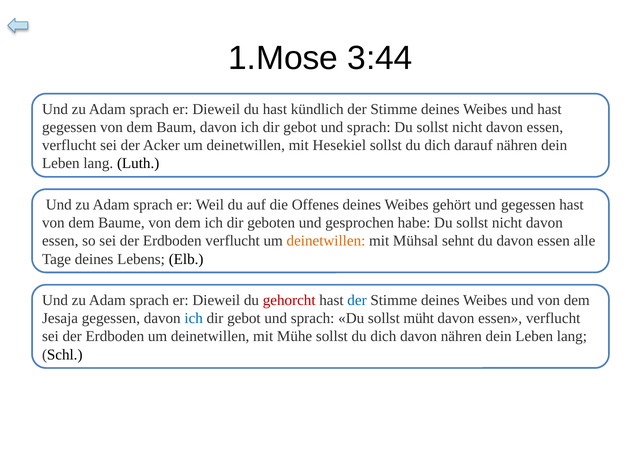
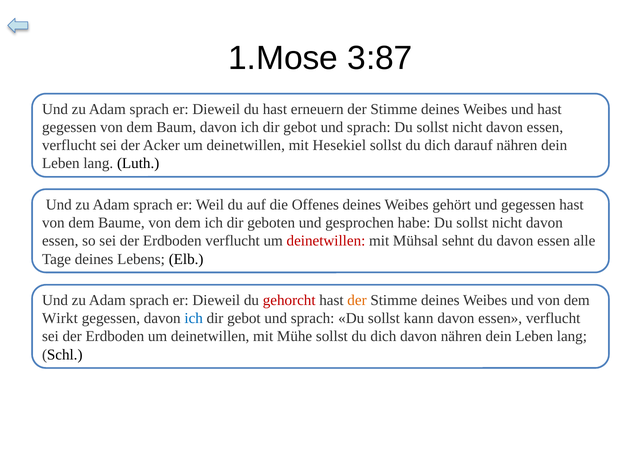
3:44: 3:44 -> 3:87
kündlich: kündlich -> erneuern
deinetwillen at (326, 241) colour: orange -> red
der at (357, 300) colour: blue -> orange
Jesaja: Jesaja -> Wirkt
müht: müht -> kann
